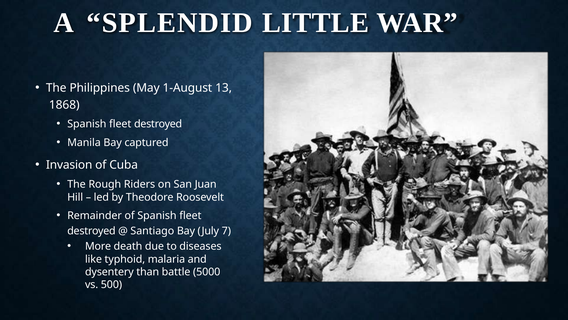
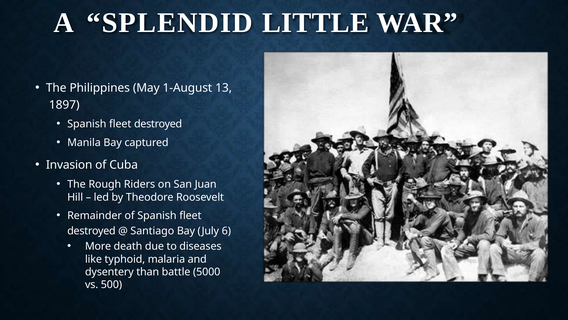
1868: 1868 -> 1897
7: 7 -> 6
